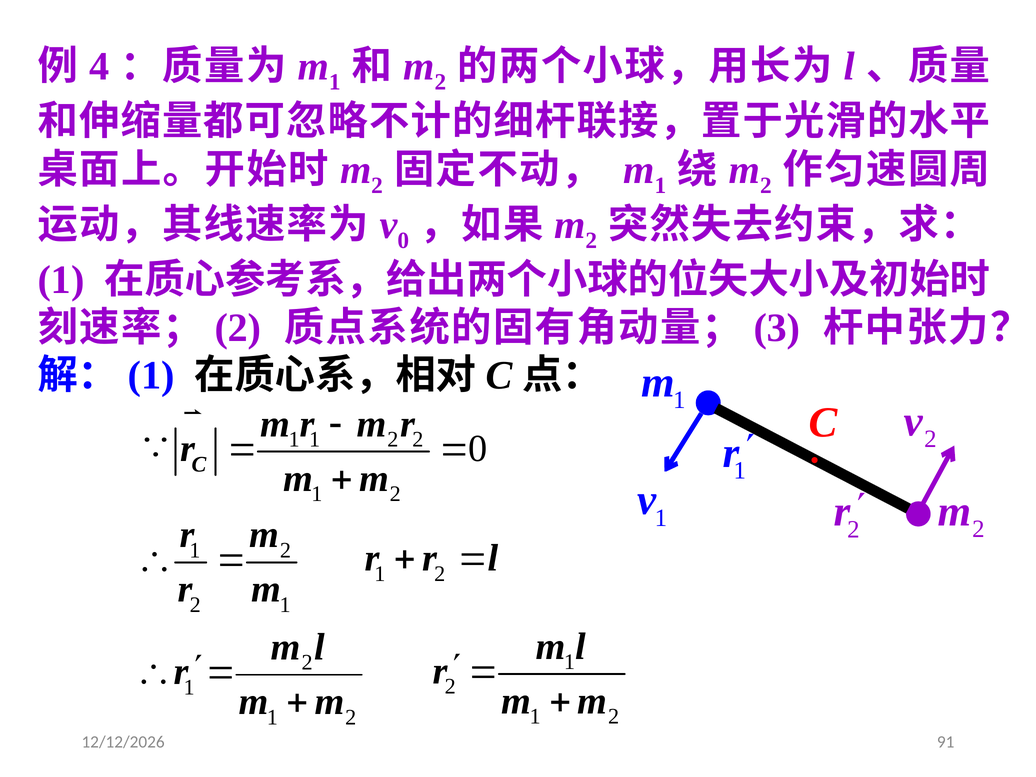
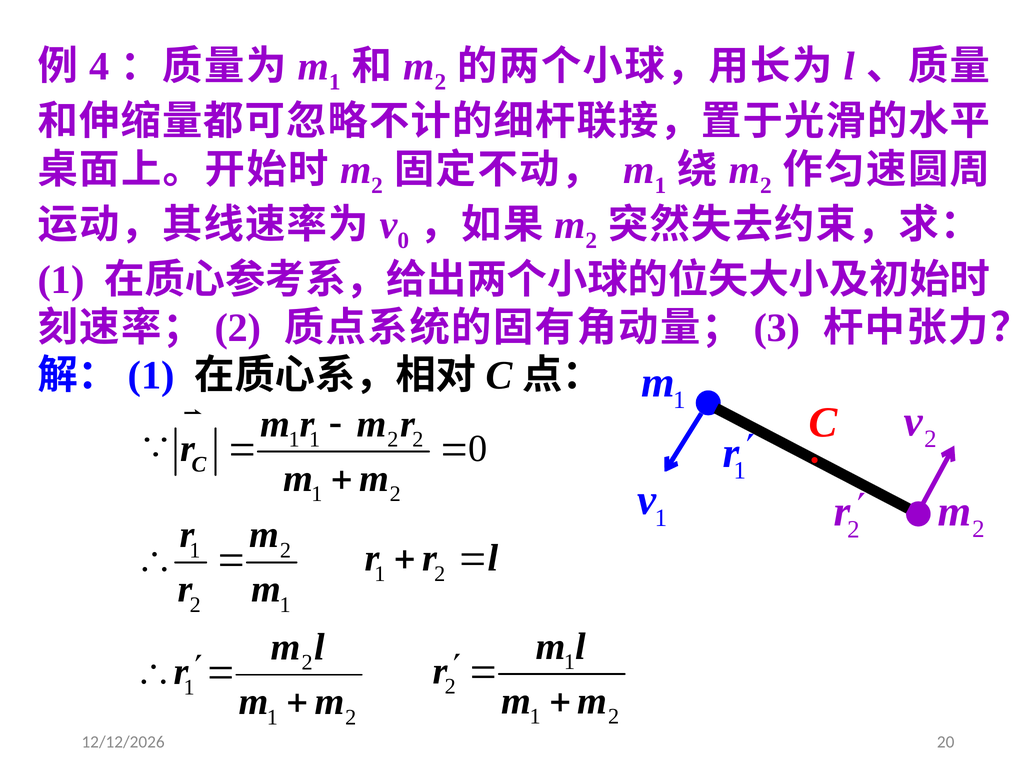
91: 91 -> 20
